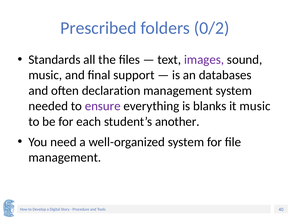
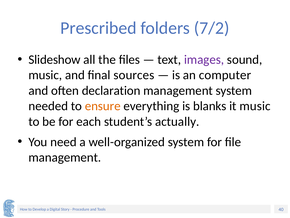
0/2: 0/2 -> 7/2
Standards: Standards -> Slideshow
support: support -> sources
databases: databases -> computer
ensure colour: purple -> orange
another: another -> actually
